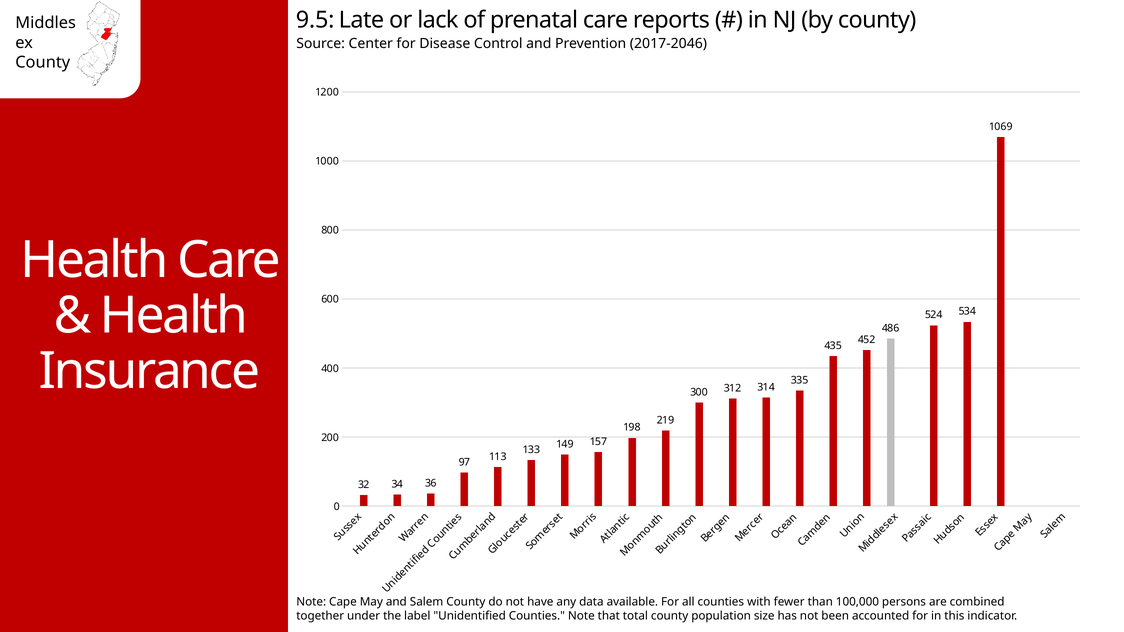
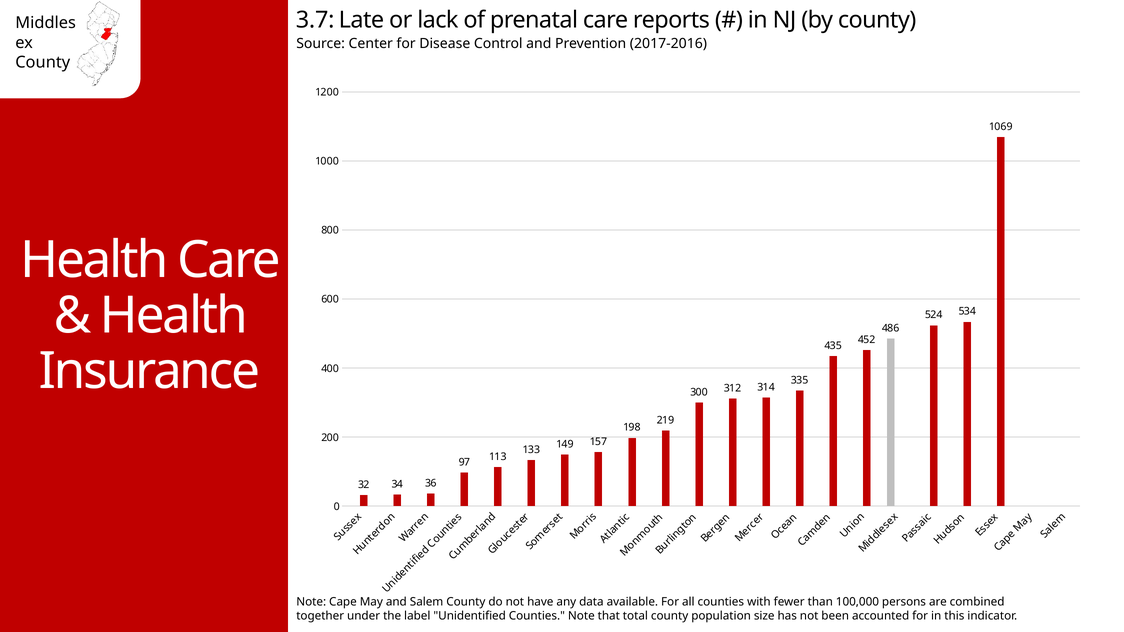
9.5: 9.5 -> 3.7
2017-2046: 2017-2046 -> 2017-2016
